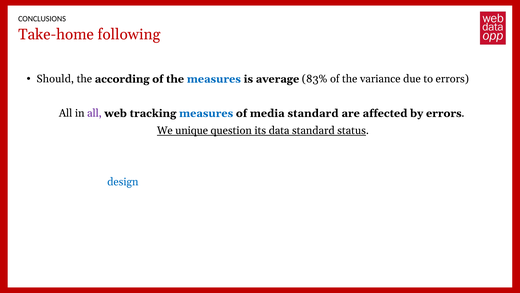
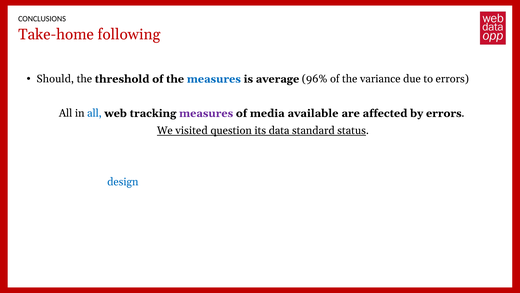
according: according -> threshold
83%: 83% -> 96%
all at (94, 113) colour: purple -> blue
measures at (206, 113) colour: blue -> purple
media standard: standard -> available
unique: unique -> visited
